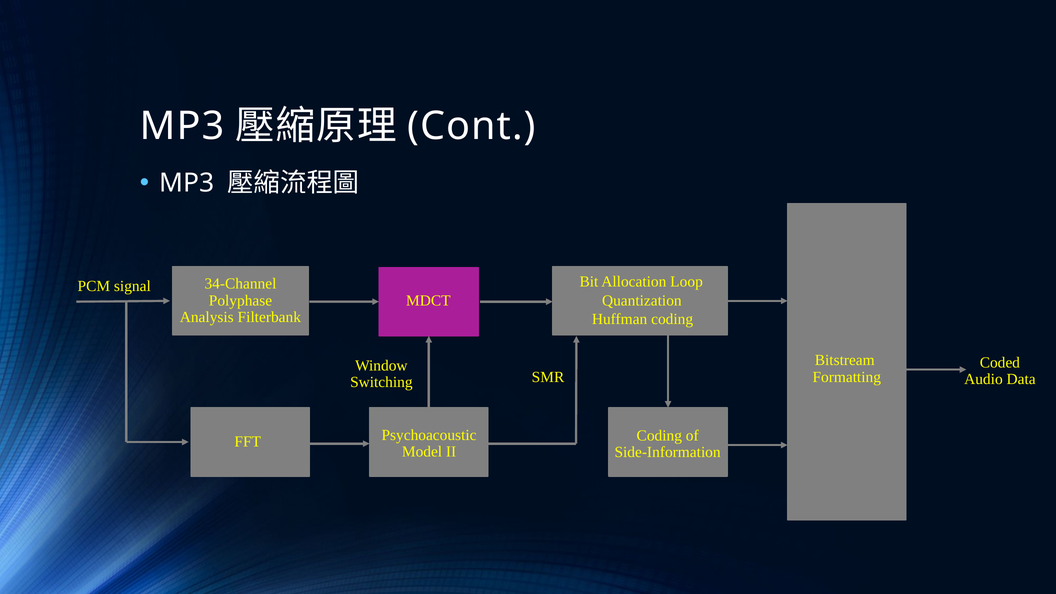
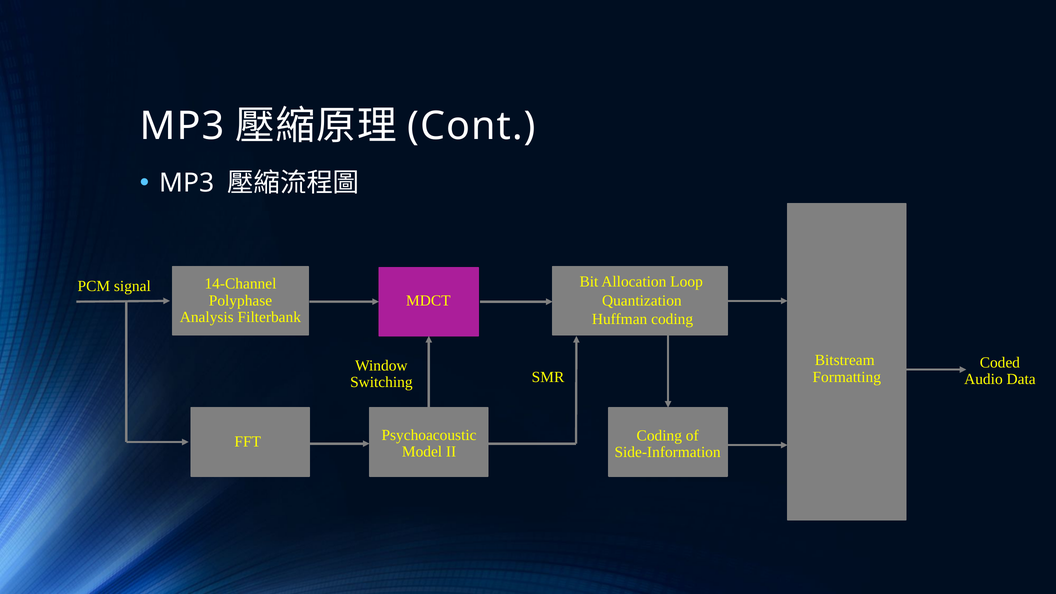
34-Channel: 34-Channel -> 14-Channel
